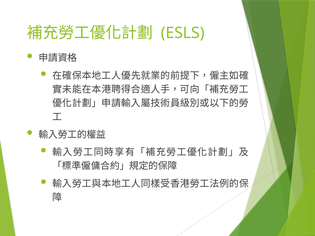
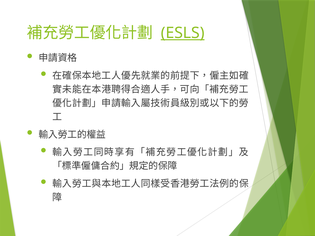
ESLS underline: none -> present
